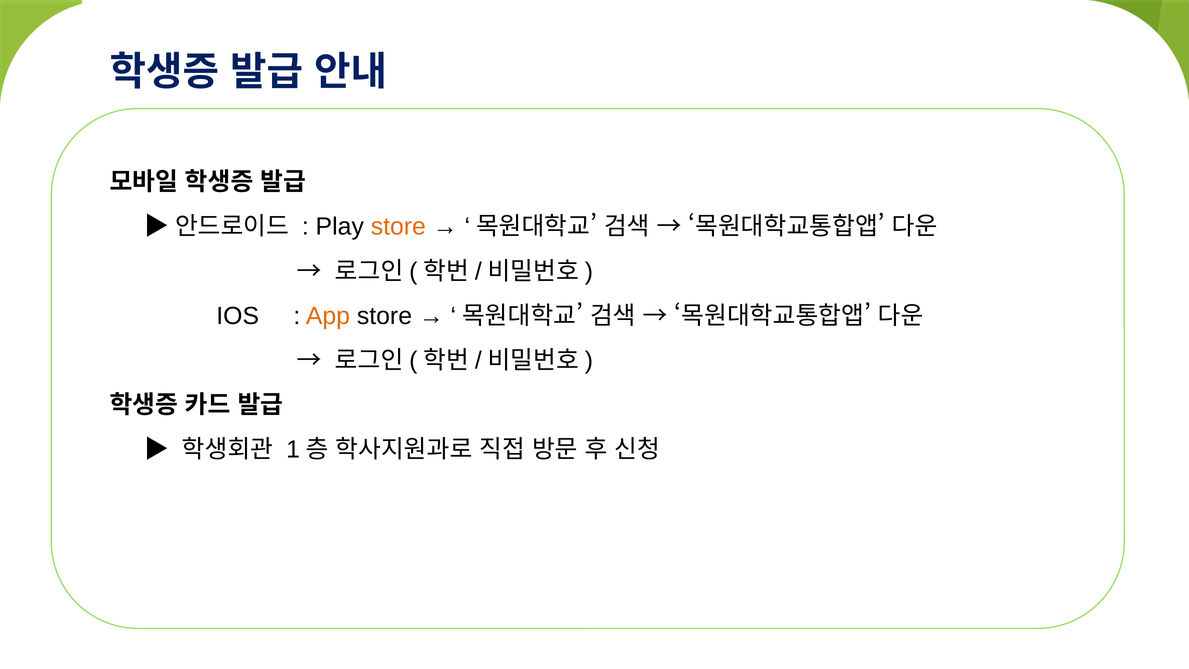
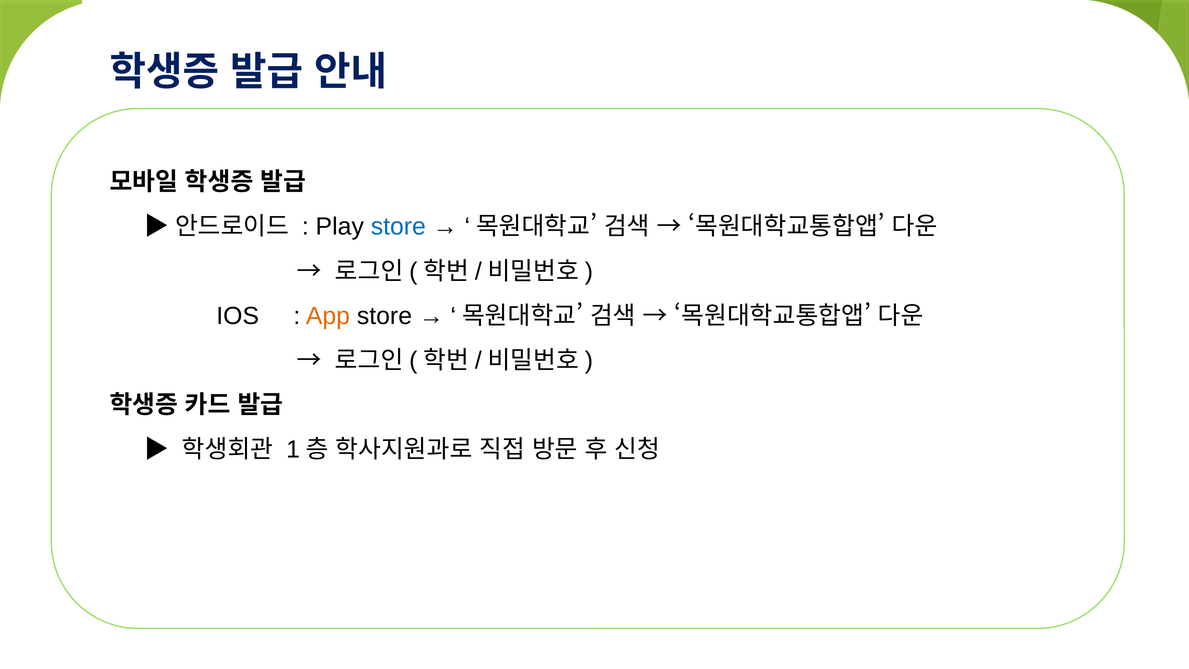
store at (398, 227) colour: orange -> blue
